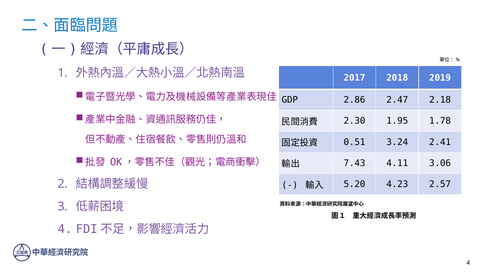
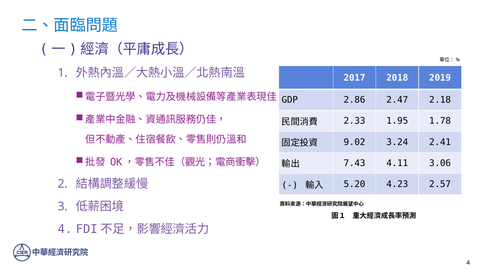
2.30: 2.30 -> 2.33
0.51: 0.51 -> 9.02
